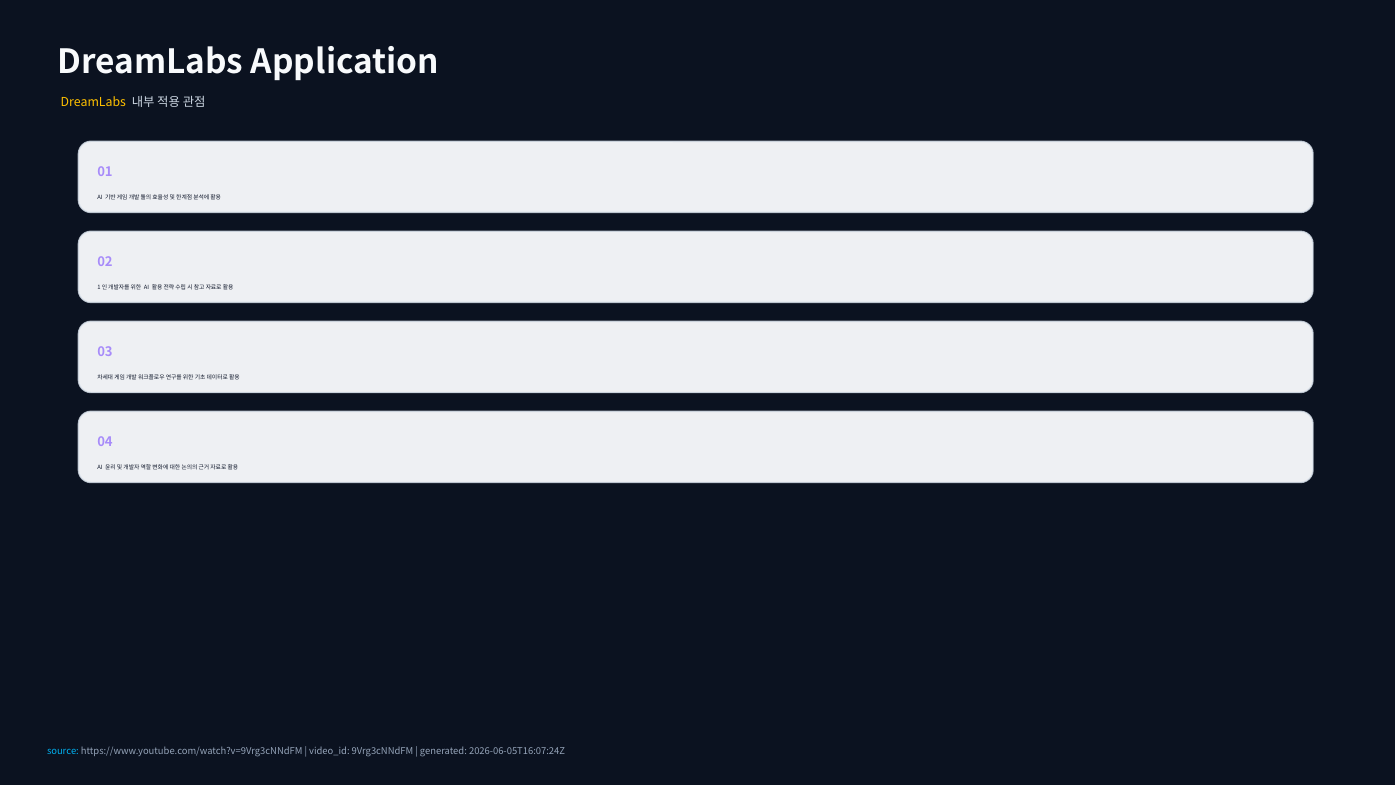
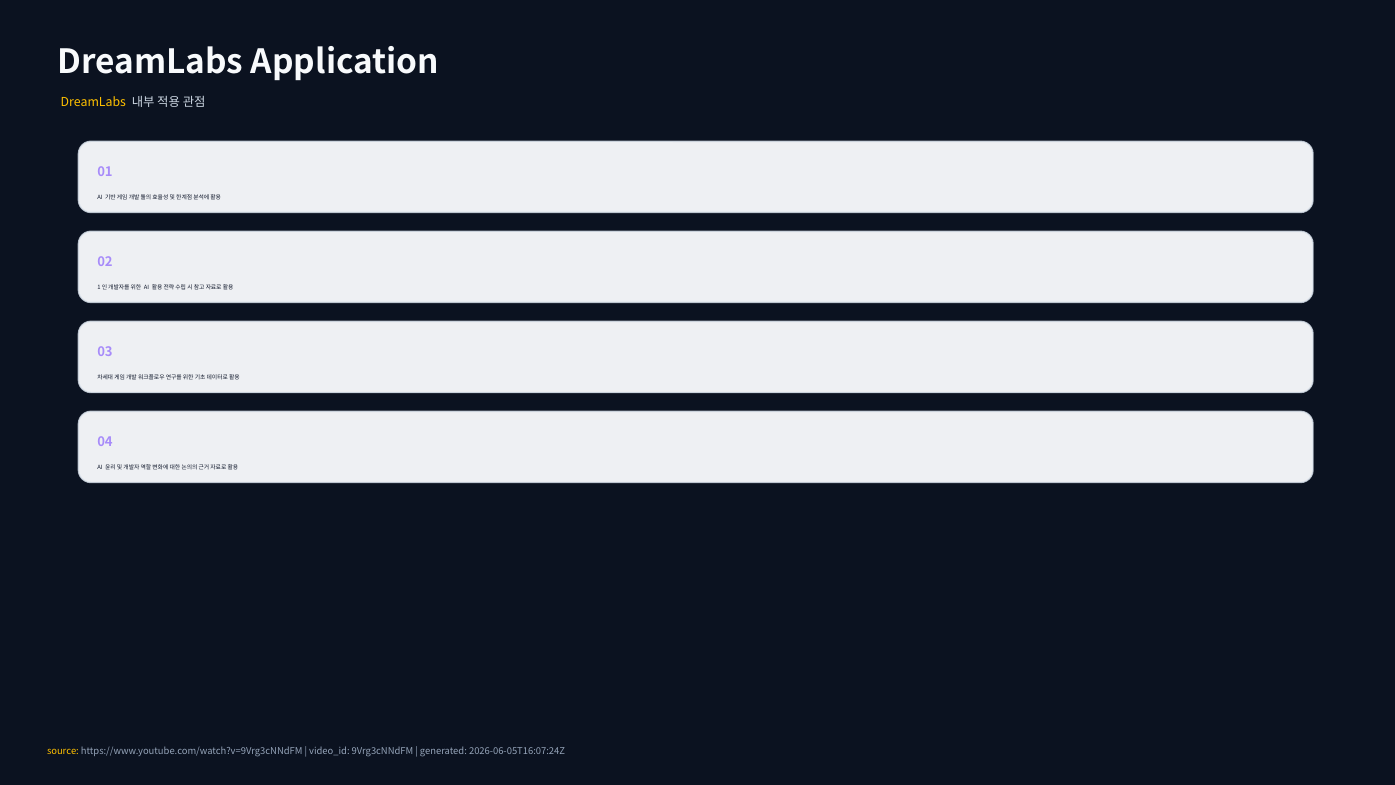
source colour: light blue -> yellow
